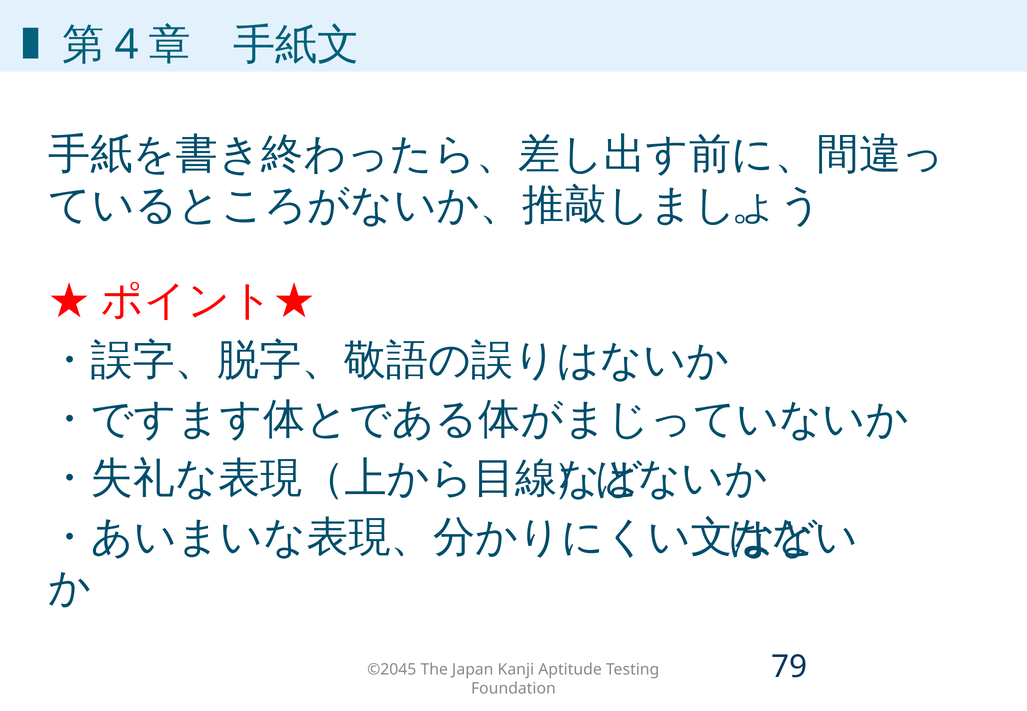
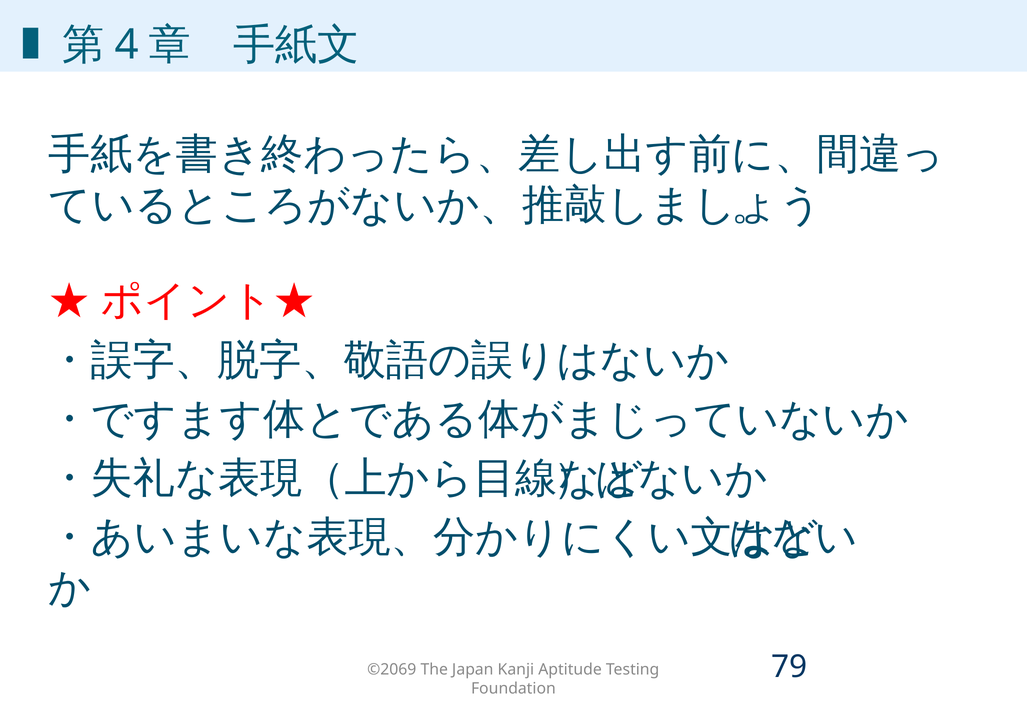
©2045: ©2045 -> ©2069
